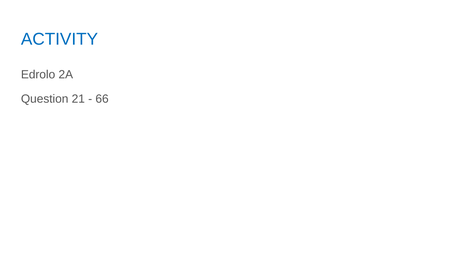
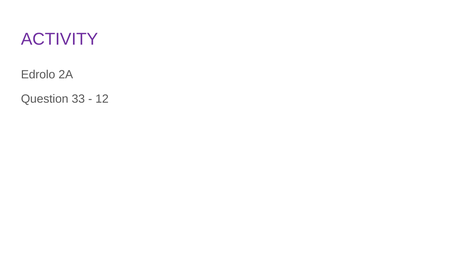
ACTIVITY colour: blue -> purple
21: 21 -> 33
66: 66 -> 12
